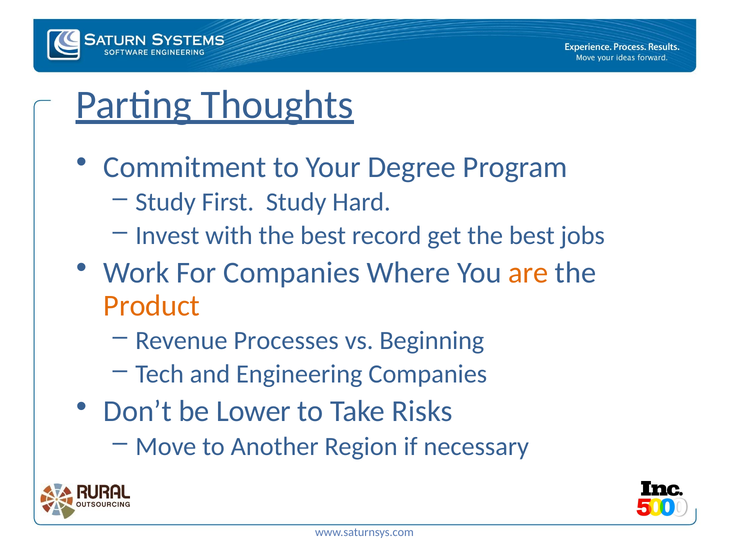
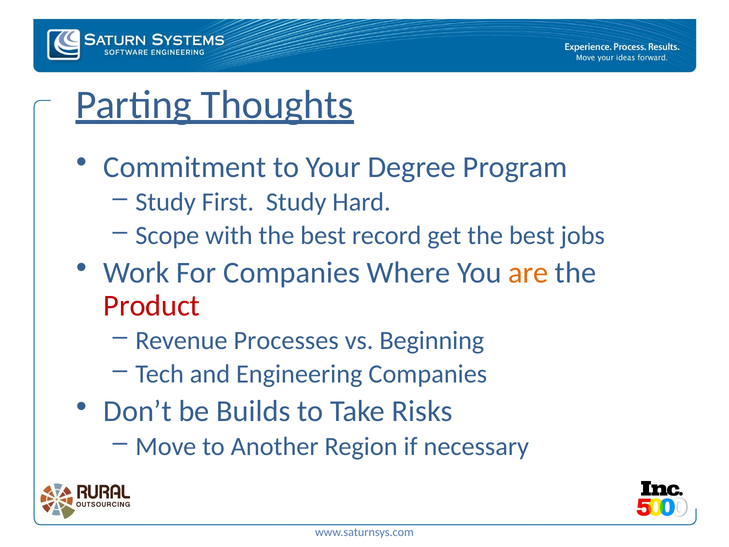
Invest: Invest -> Scope
Product colour: orange -> red
Lower: Lower -> Builds
